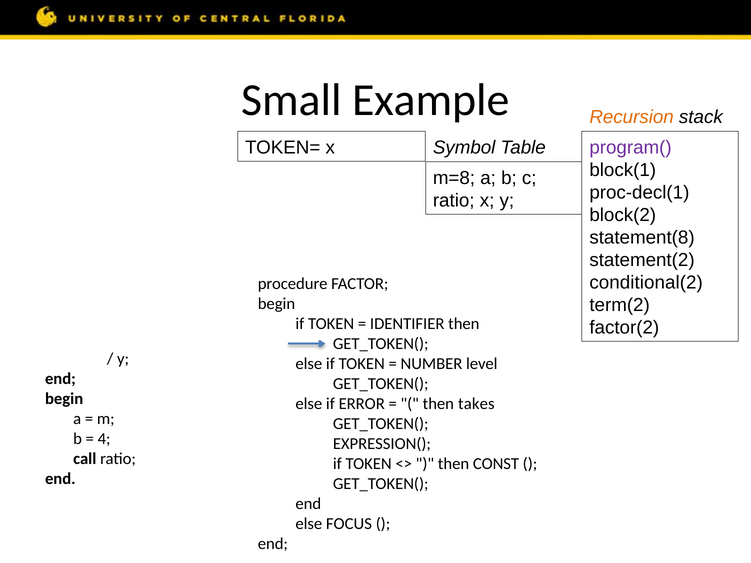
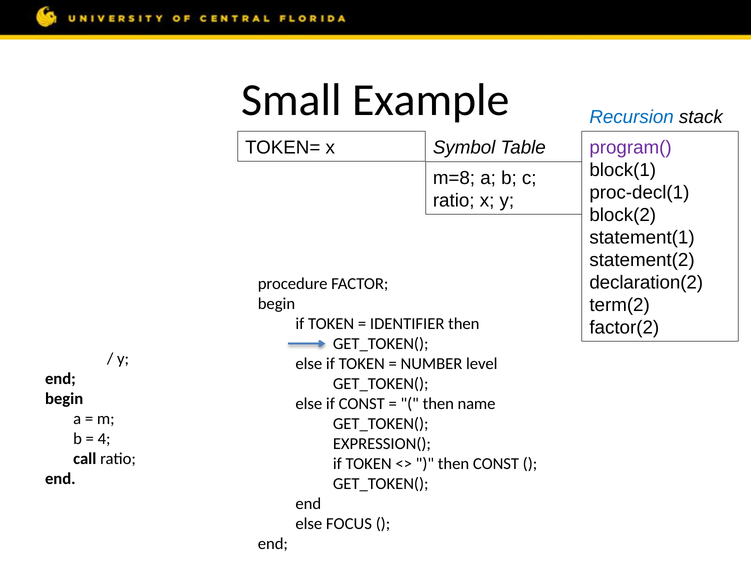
Recursion colour: orange -> blue
statement(8: statement(8 -> statement(1
conditional(2: conditional(2 -> declaration(2
if ERROR: ERROR -> CONST
takes: takes -> name
